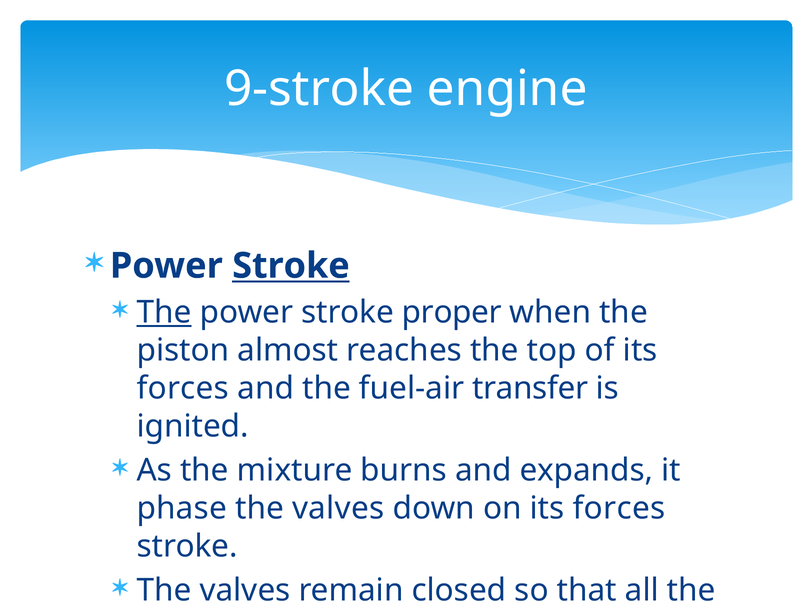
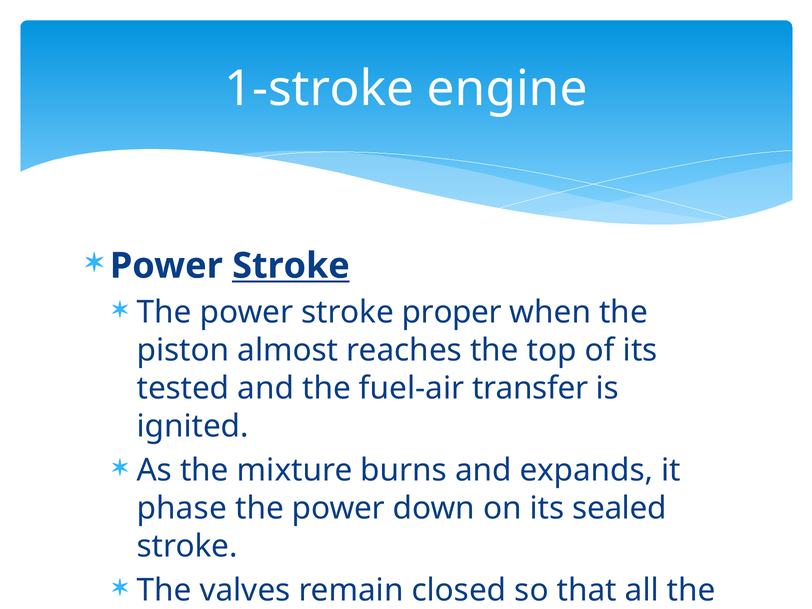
9-stroke: 9-stroke -> 1-stroke
The at (164, 312) underline: present -> none
forces at (183, 388): forces -> tested
valves at (338, 508): valves -> power
on its forces: forces -> sealed
